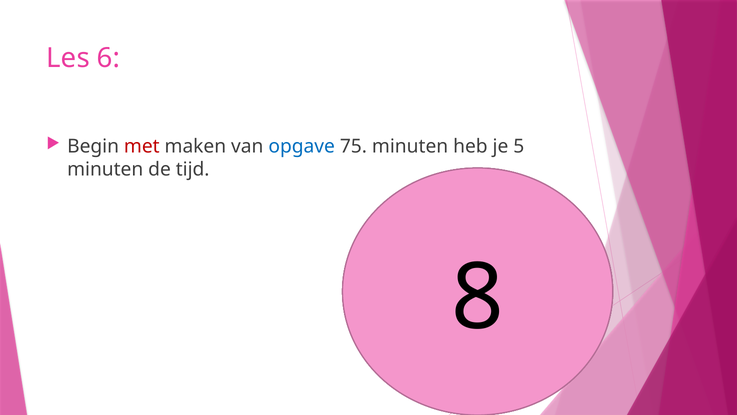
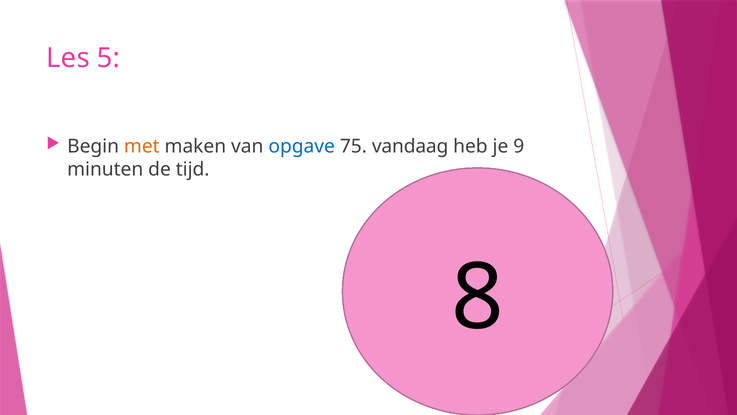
6: 6 -> 5
met colour: red -> orange
75 minuten: minuten -> vandaag
5: 5 -> 9
